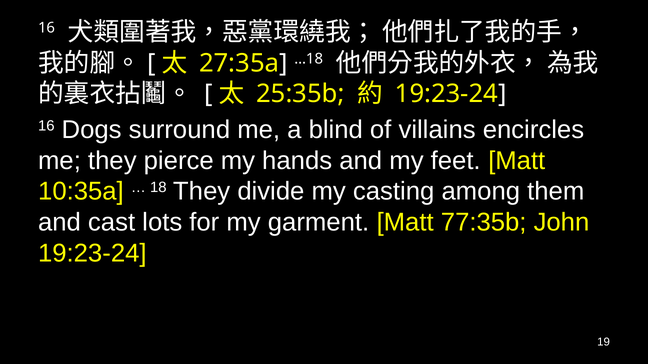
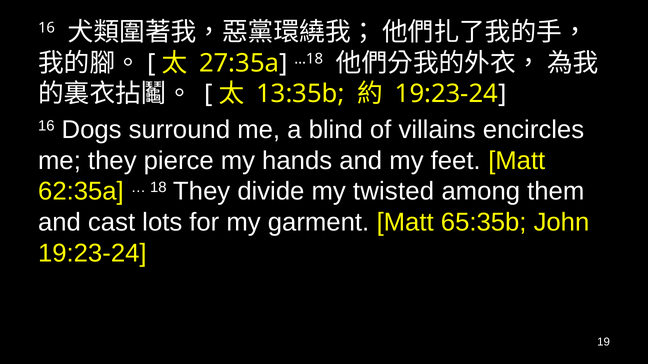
25:35b: 25:35b -> 13:35b
10:35a: 10:35a -> 62:35a
casting: casting -> twisted
77:35b: 77:35b -> 65:35b
